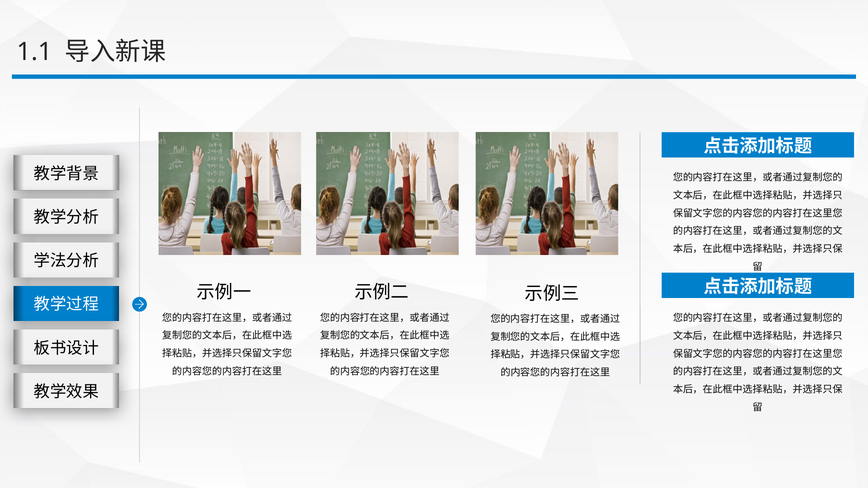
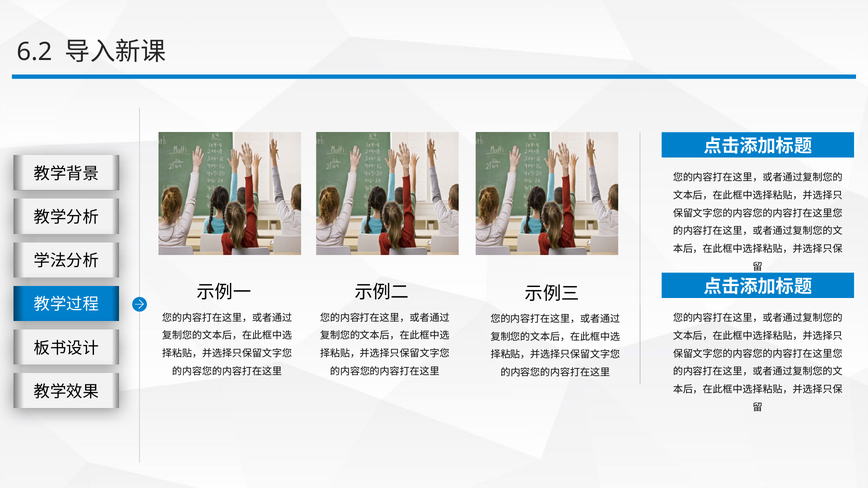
1.1: 1.1 -> 6.2
